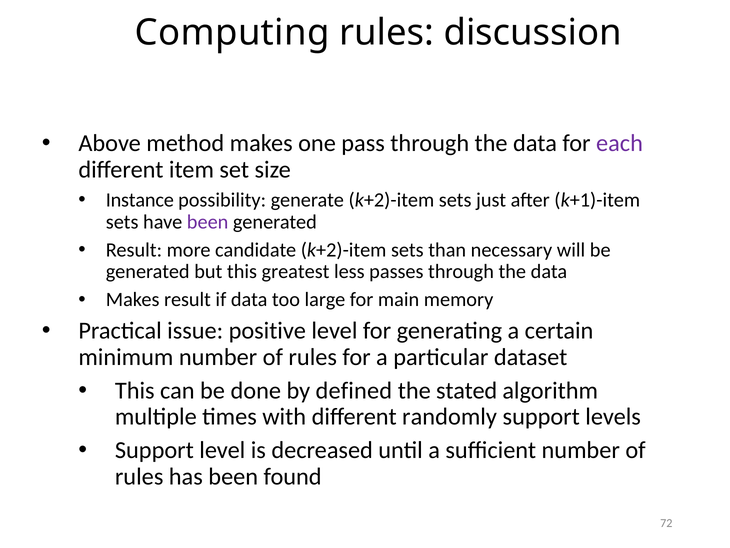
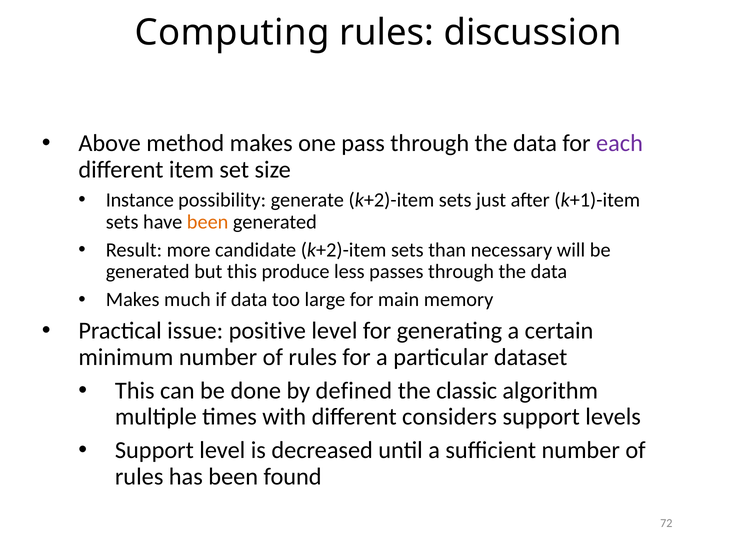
been at (208, 222) colour: purple -> orange
greatest: greatest -> produce
Makes result: result -> much
stated: stated -> classic
randomly: randomly -> considers
